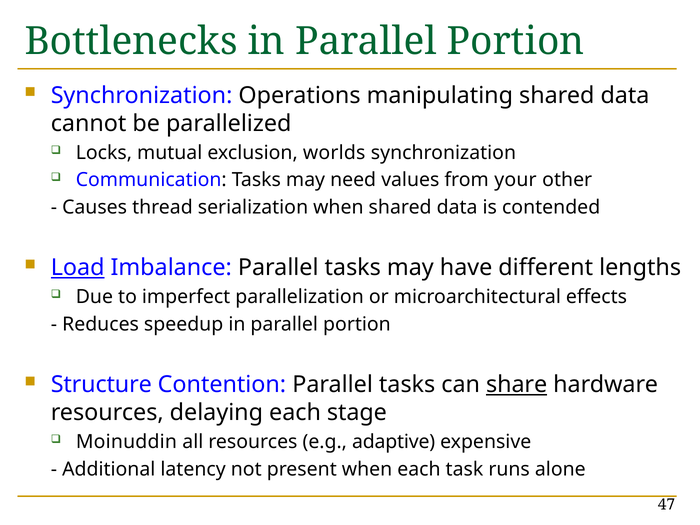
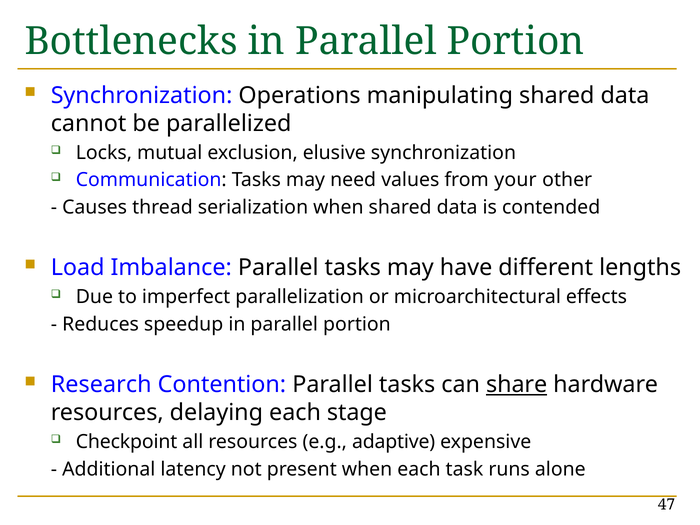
worlds: worlds -> elusive
Load underline: present -> none
Structure: Structure -> Research
Moinuddin: Moinuddin -> Checkpoint
